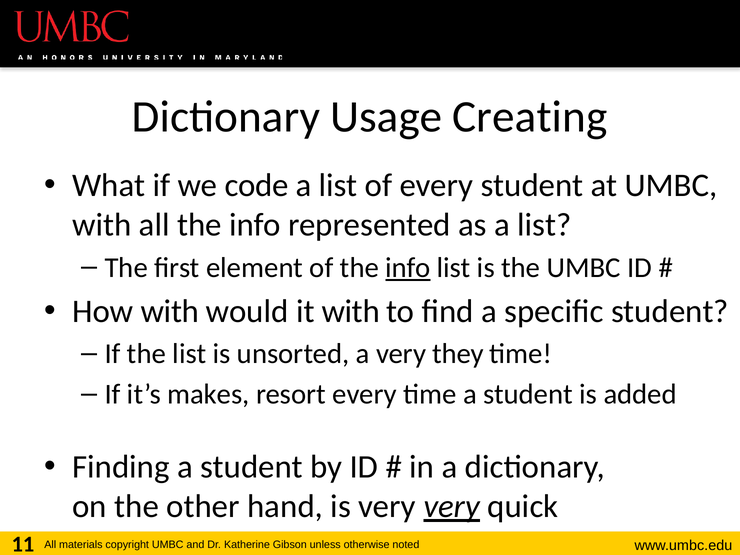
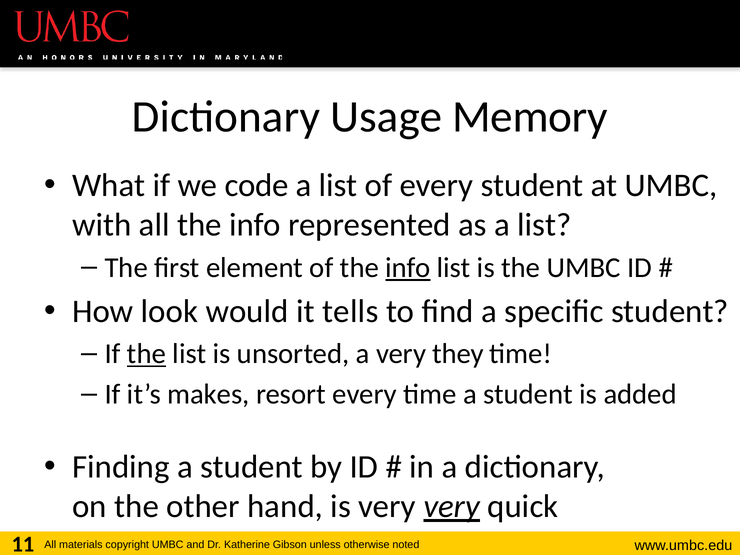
Creating: Creating -> Memory
How with: with -> look
it with: with -> tells
the at (146, 354) underline: none -> present
